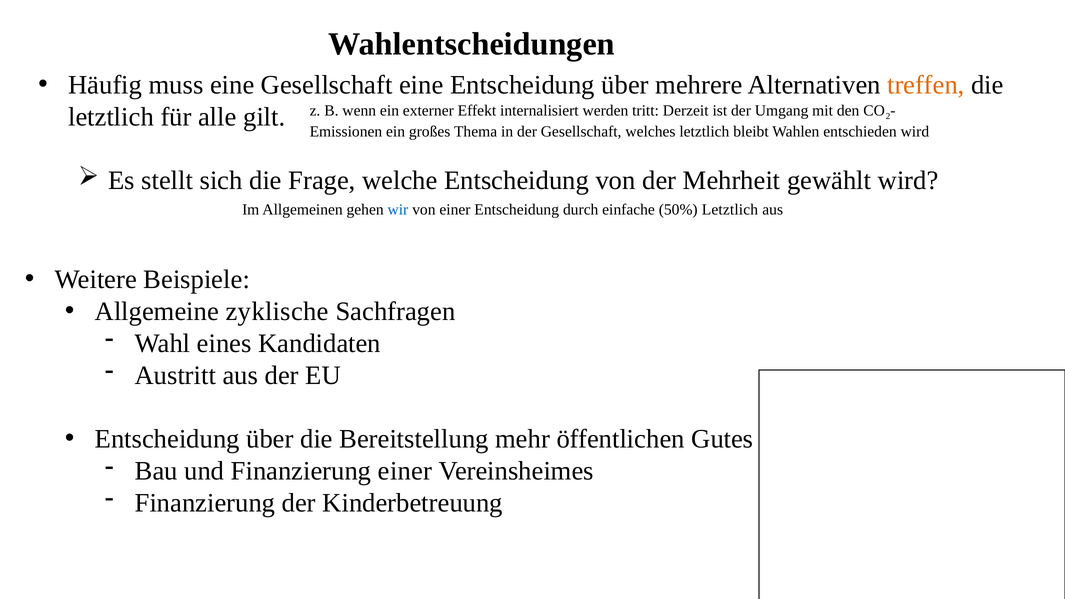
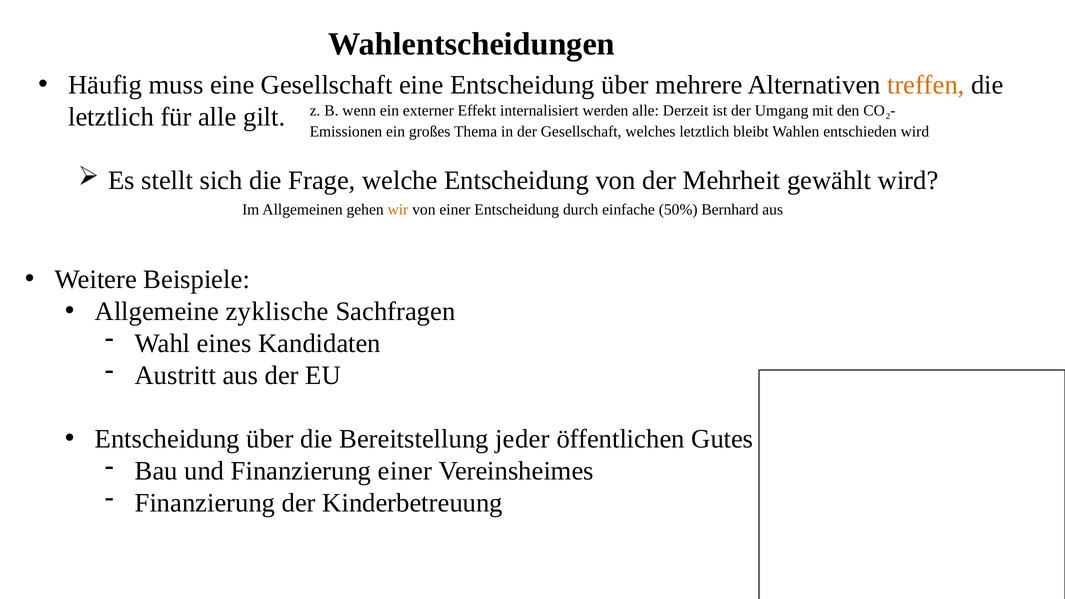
werden tritt: tritt -> alle
wir colour: blue -> orange
50% Letztlich: Letztlich -> Bernhard
mehr: mehr -> jeder
